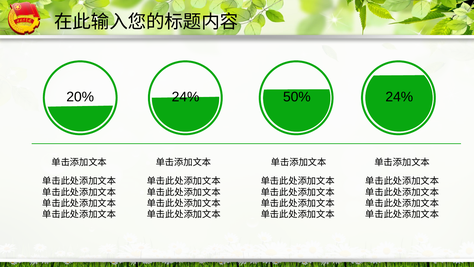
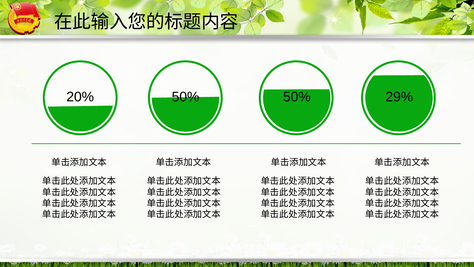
20% 24%: 24% -> 50%
50% 24%: 24% -> 29%
